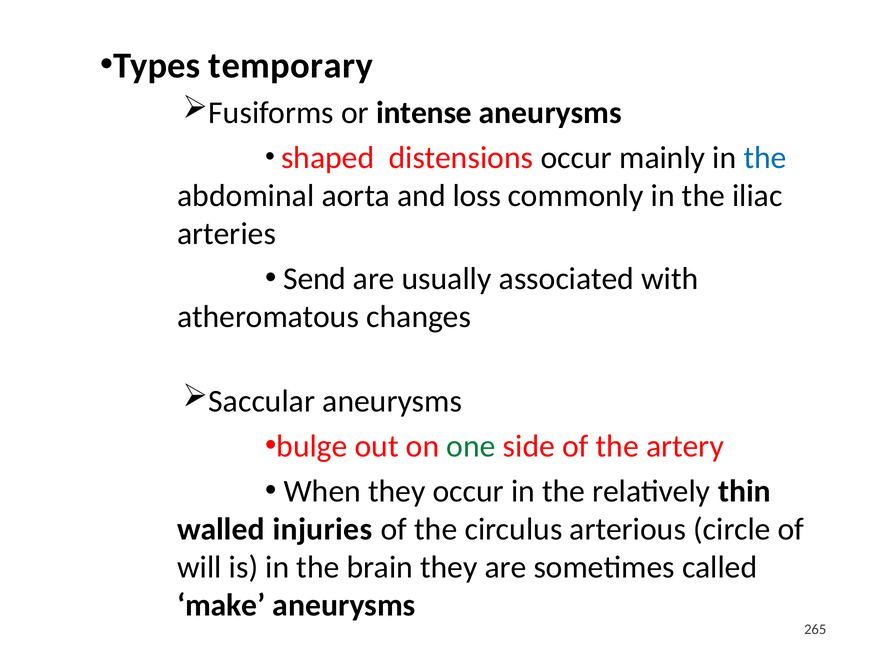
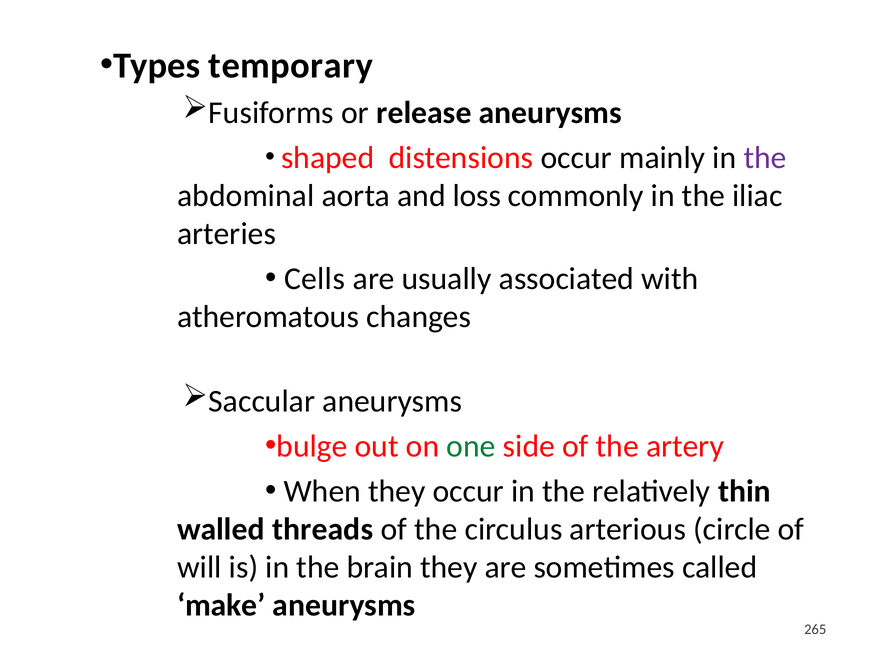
intense: intense -> release
the at (765, 158) colour: blue -> purple
Send: Send -> Cells
injuries: injuries -> threads
